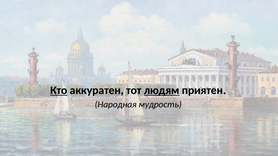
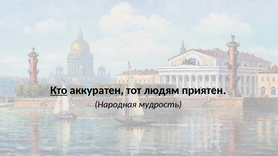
людям underline: present -> none
